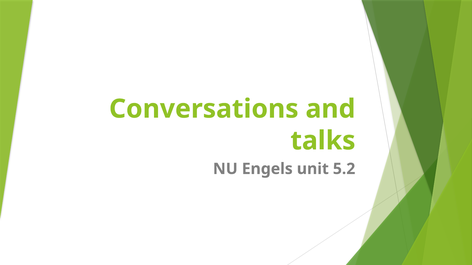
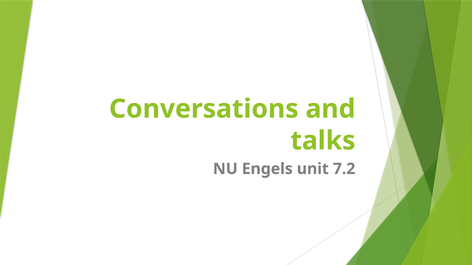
5.2: 5.2 -> 7.2
